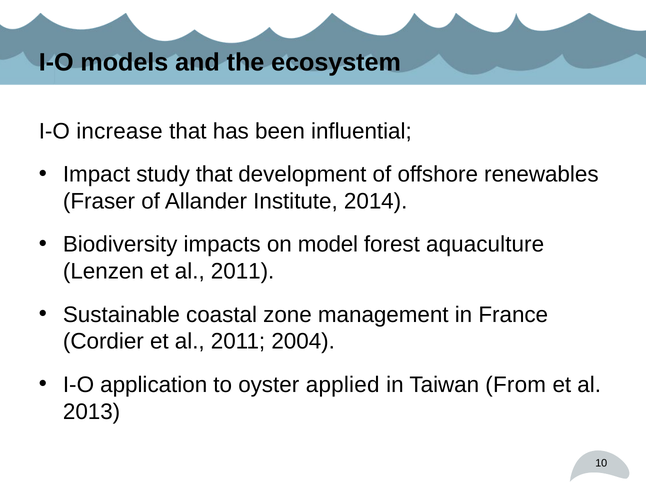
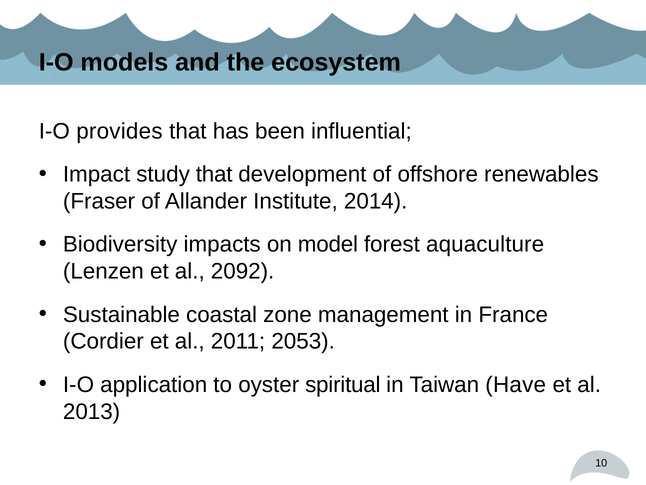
increase: increase -> provides
Lenzen et al 2011: 2011 -> 2092
2004: 2004 -> 2053
applied: applied -> spiritual
From: From -> Have
